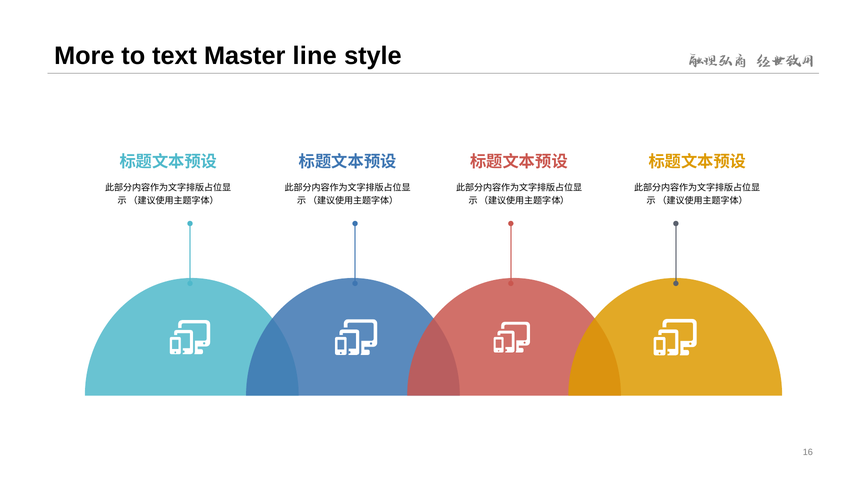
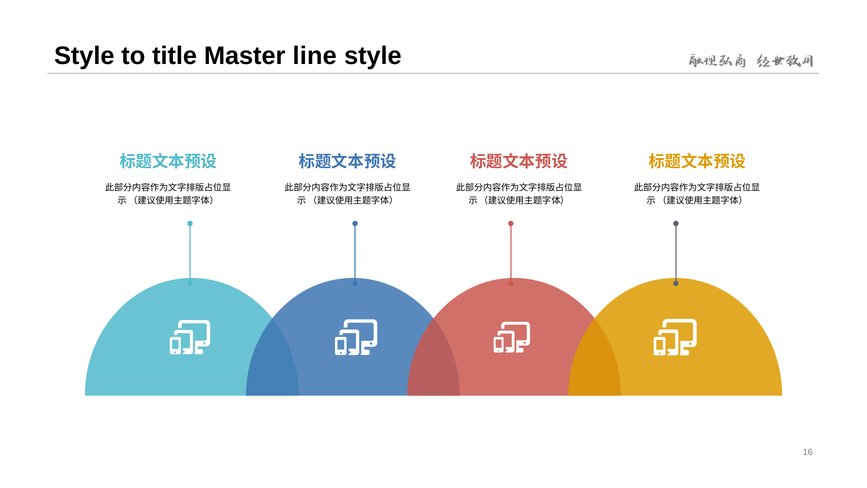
More at (84, 56): More -> Style
text: text -> title
